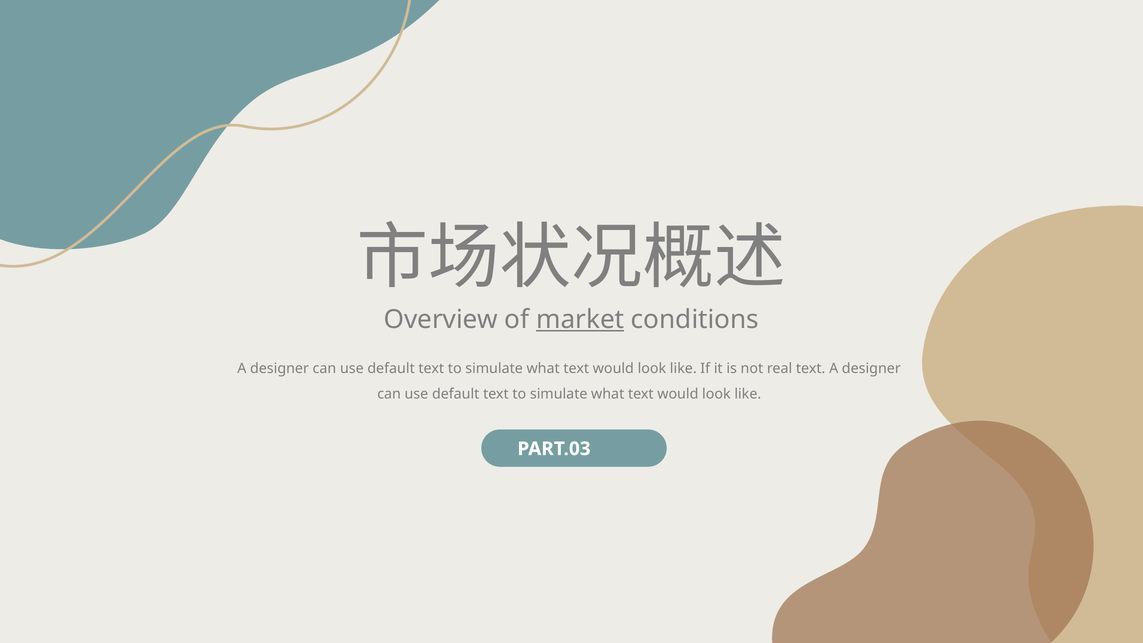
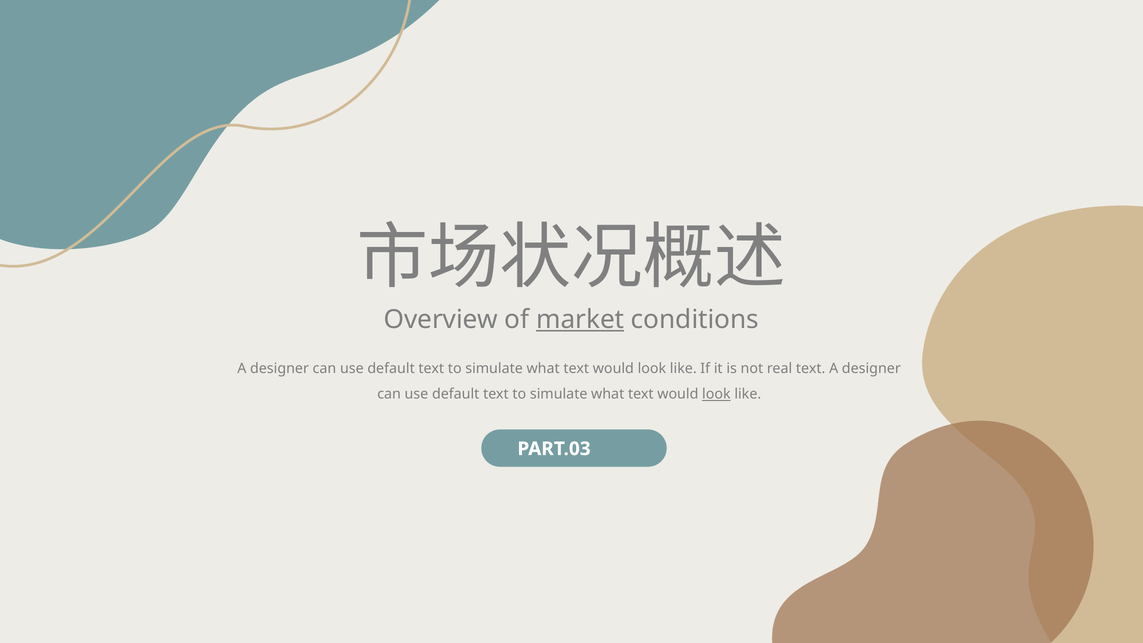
look at (716, 394) underline: none -> present
